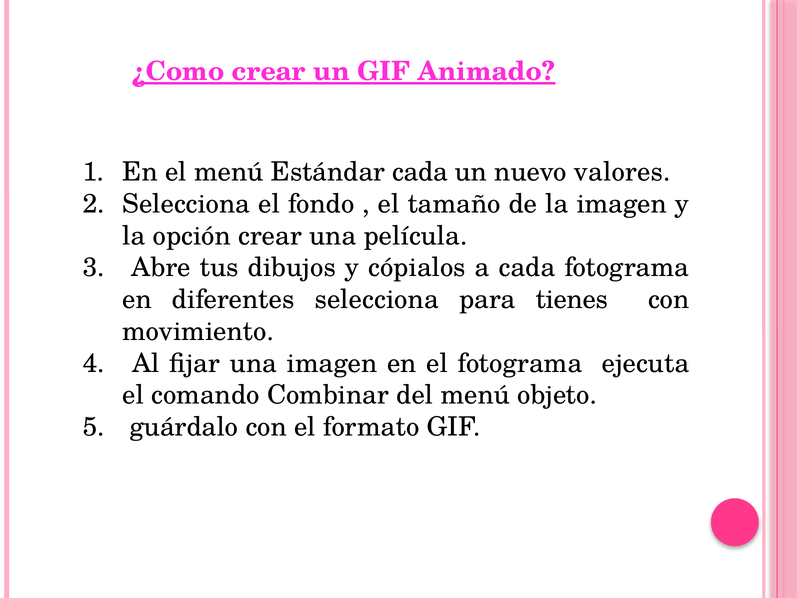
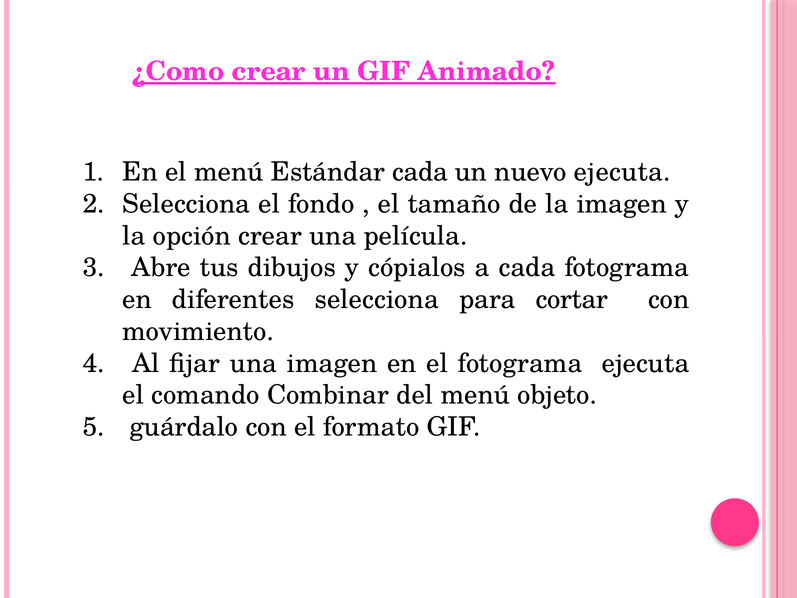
nuevo valores: valores -> ejecuta
tienes: tienes -> cortar
